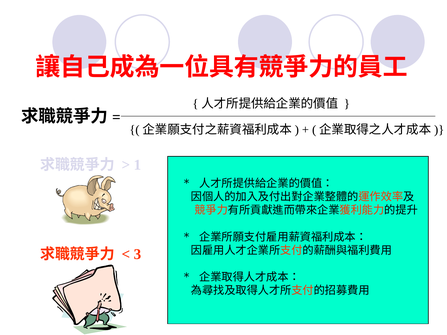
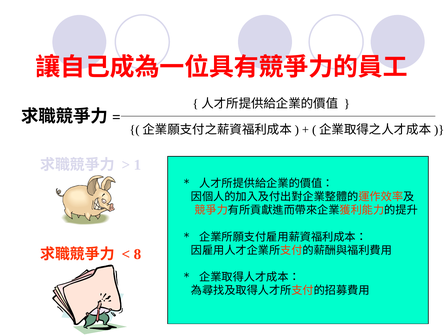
3: 3 -> 8
